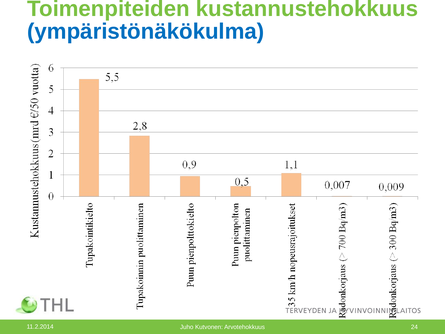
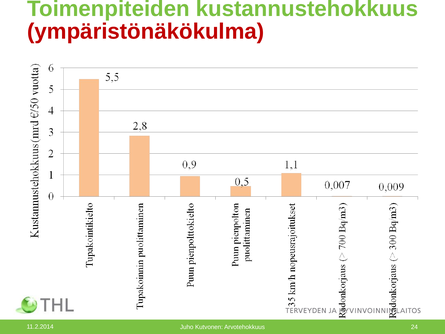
ympäristönäkökulma colour: blue -> red
